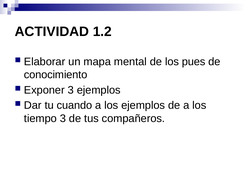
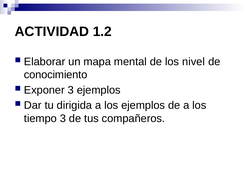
pues: pues -> nivel
cuando: cuando -> dirigida
